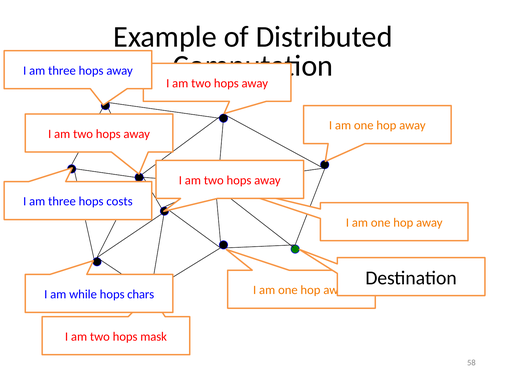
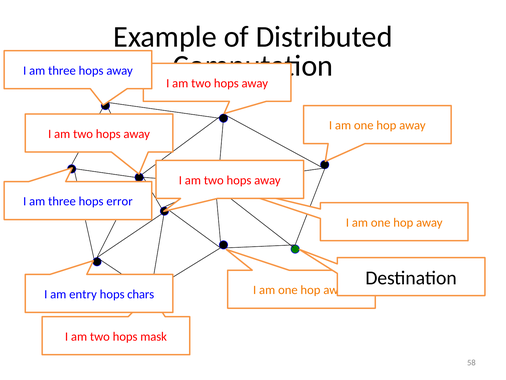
costs: costs -> error
while: while -> entry
